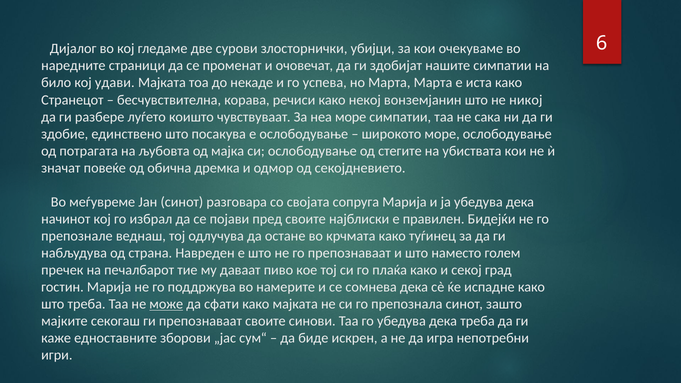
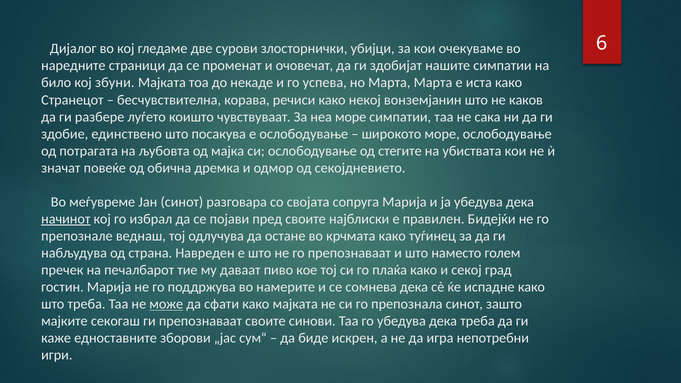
удави: удави -> збуни
никој: никој -> каков
начинот underline: none -> present
